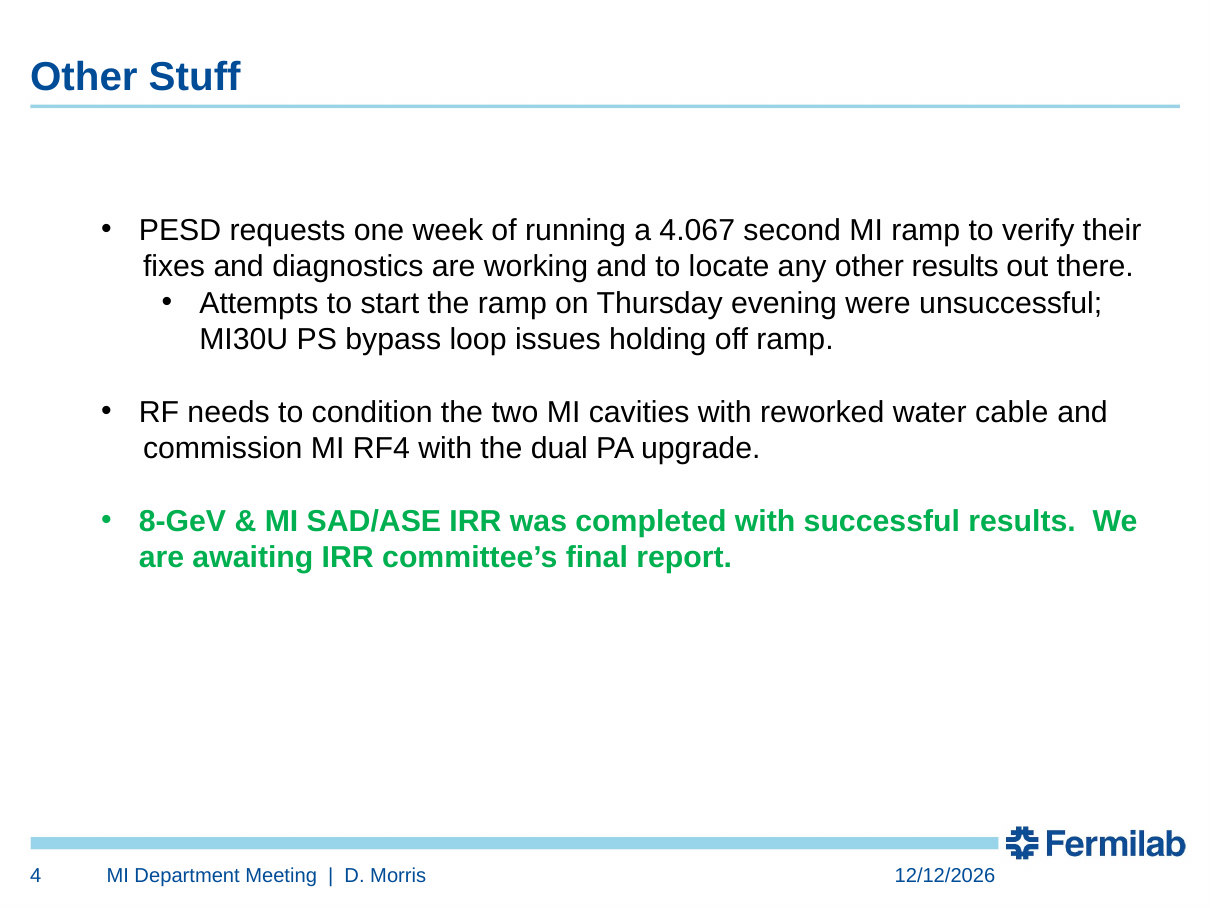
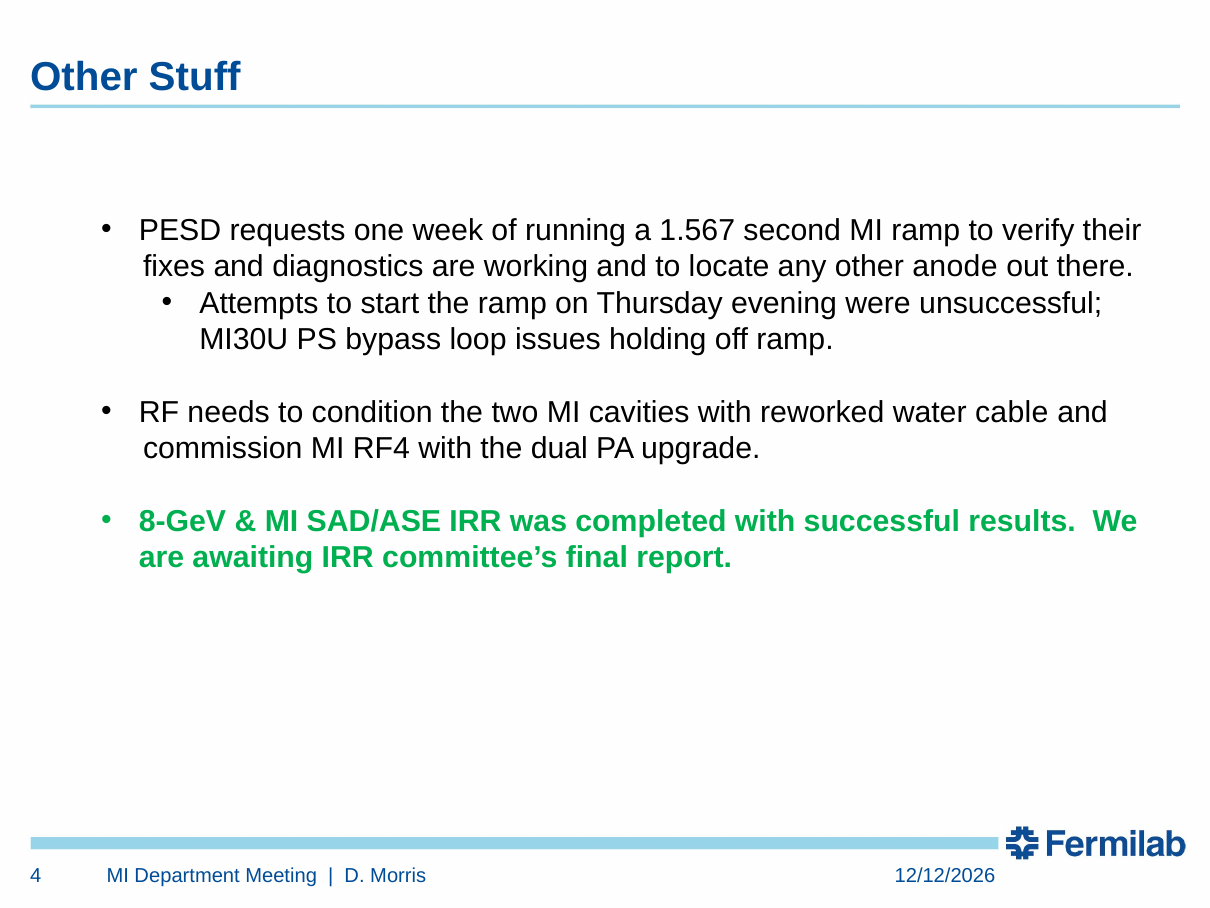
4.067: 4.067 -> 1.567
other results: results -> anode
